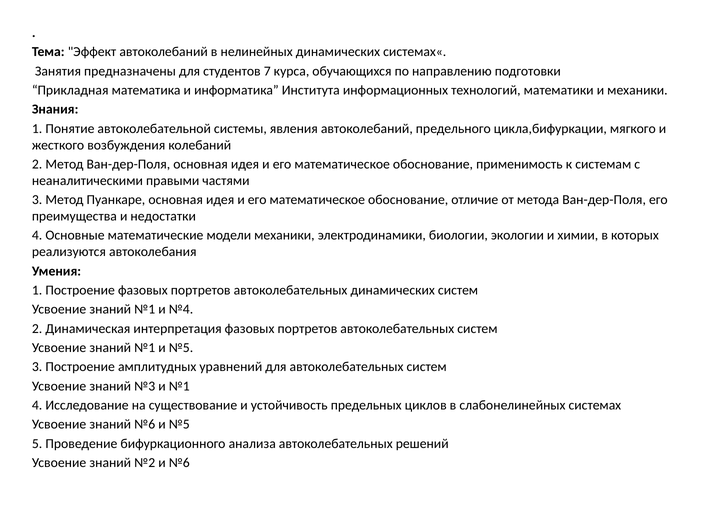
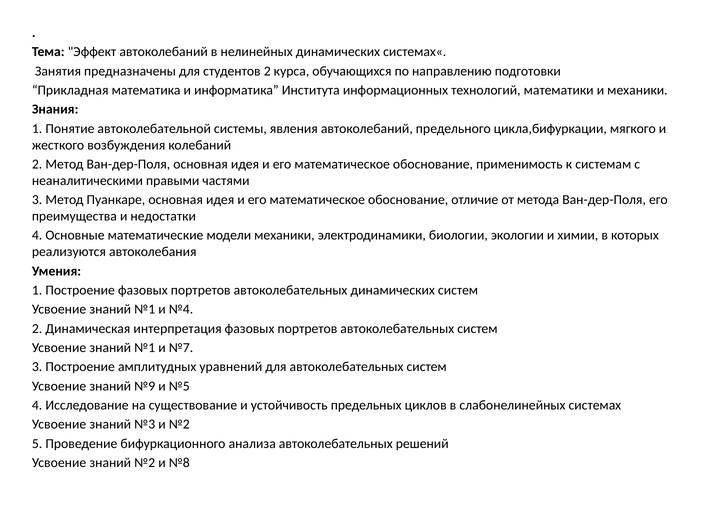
студентов 7: 7 -> 2
№1 и №5: №5 -> №7
№3: №3 -> №9
и №1: №1 -> №5
знаний №6: №6 -> №3
№5 at (179, 425): №5 -> №2
и №6: №6 -> №8
